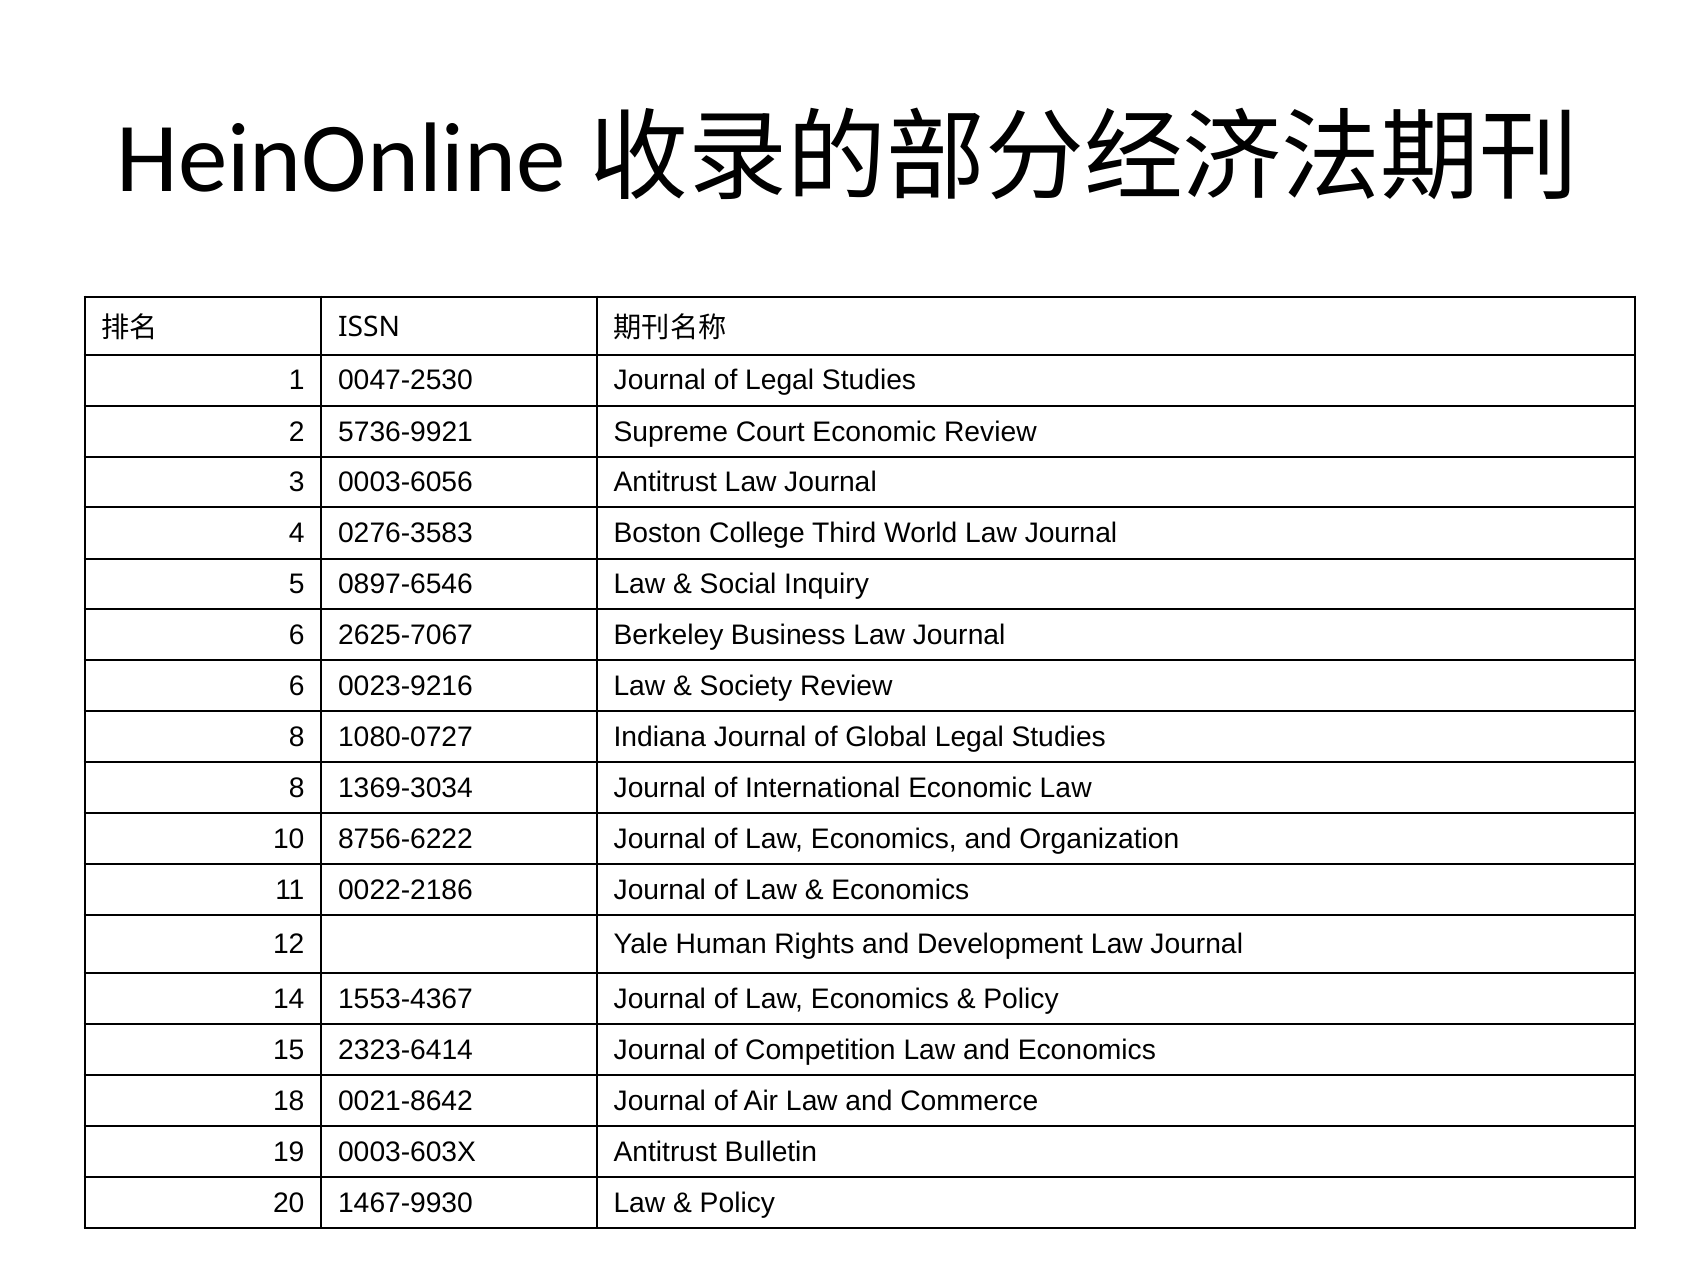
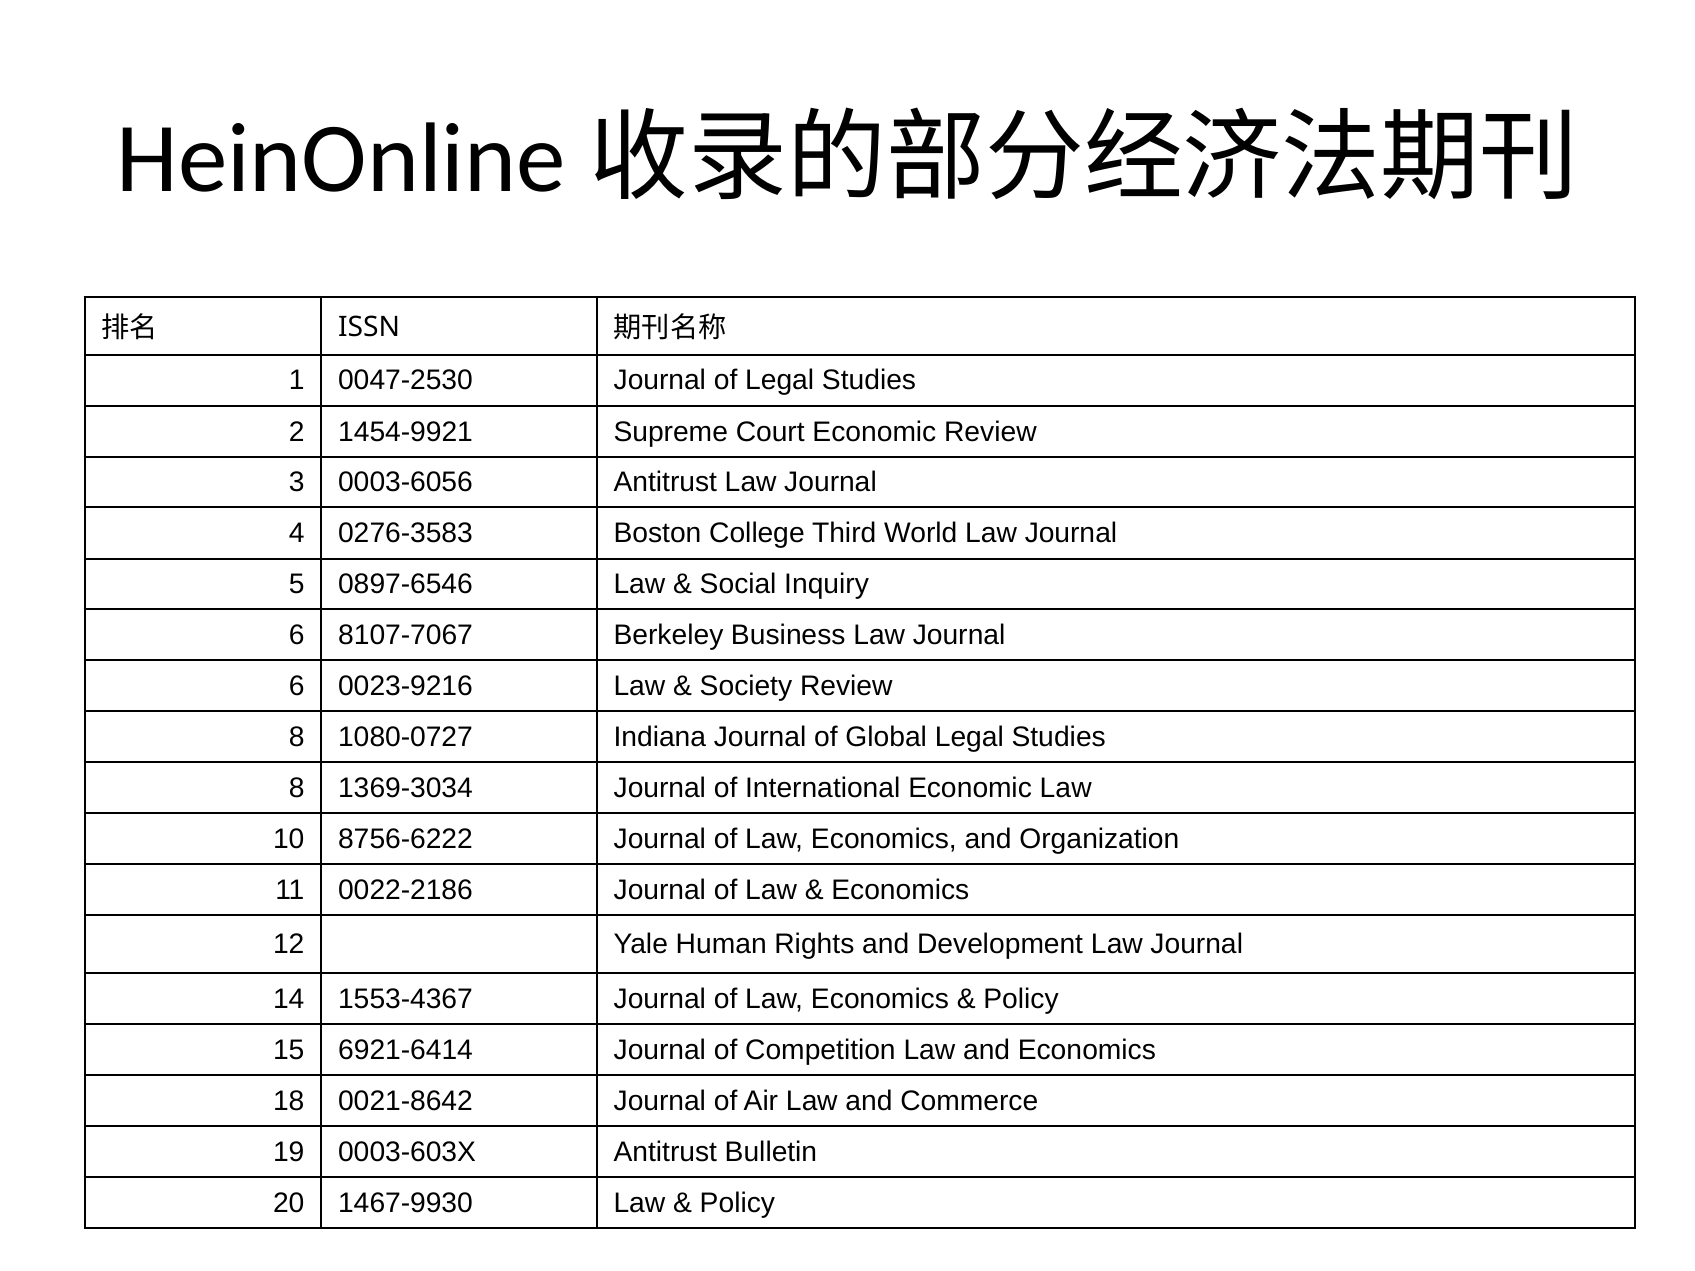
5736-9921: 5736-9921 -> 1454-9921
2625-7067: 2625-7067 -> 8107-7067
2323-6414: 2323-6414 -> 6921-6414
